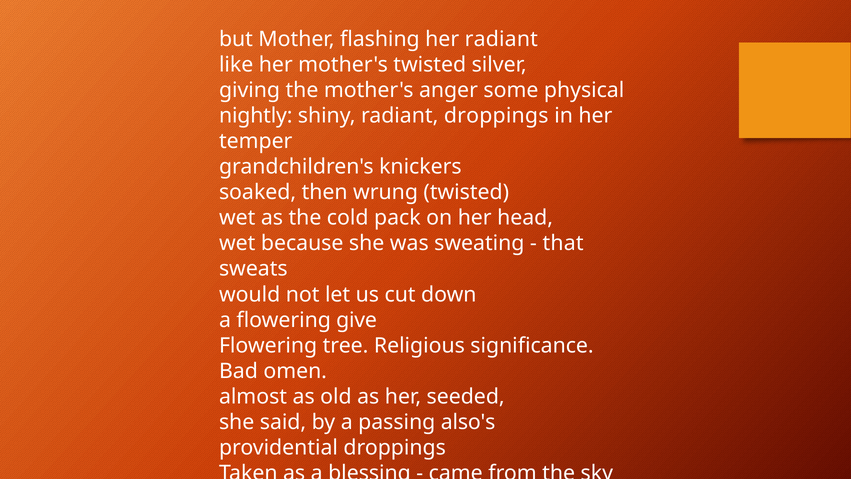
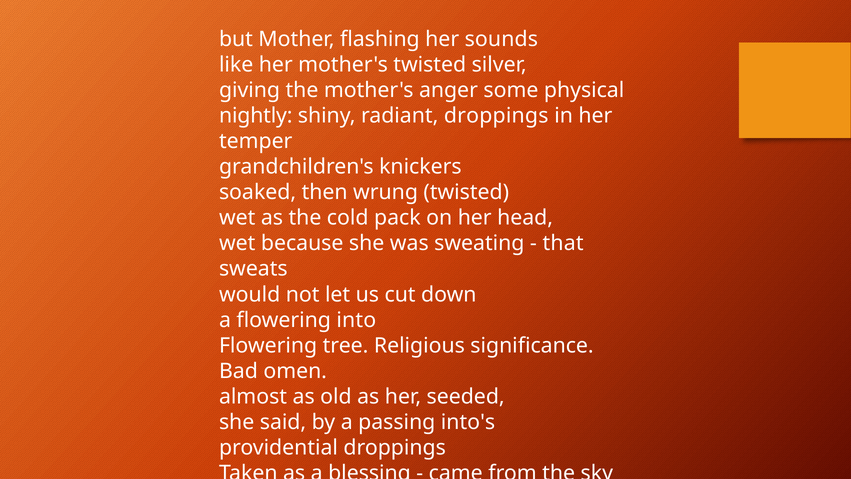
her radiant: radiant -> sounds
give: give -> into
also's: also's -> into's
